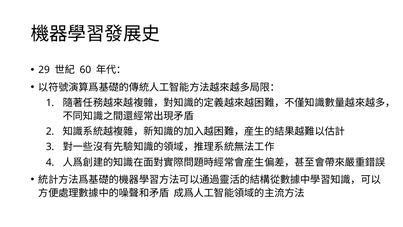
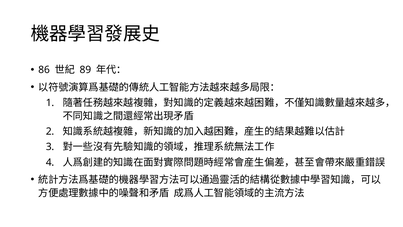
29: 29 -> 86
60: 60 -> 89
